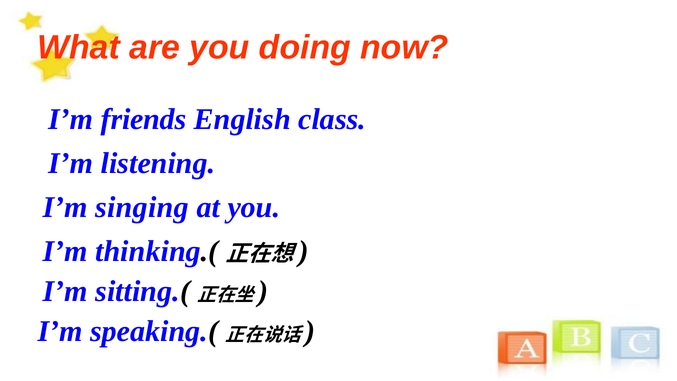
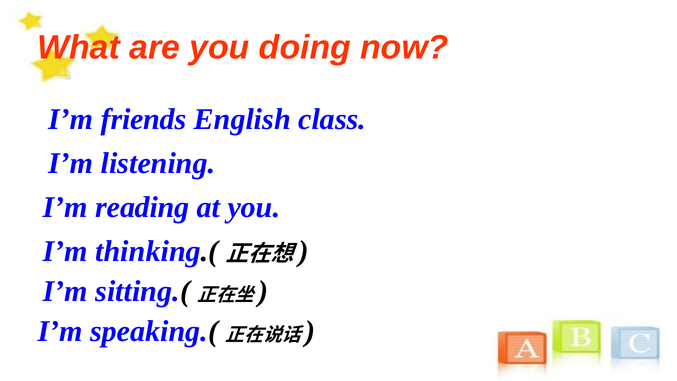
singing: singing -> reading
